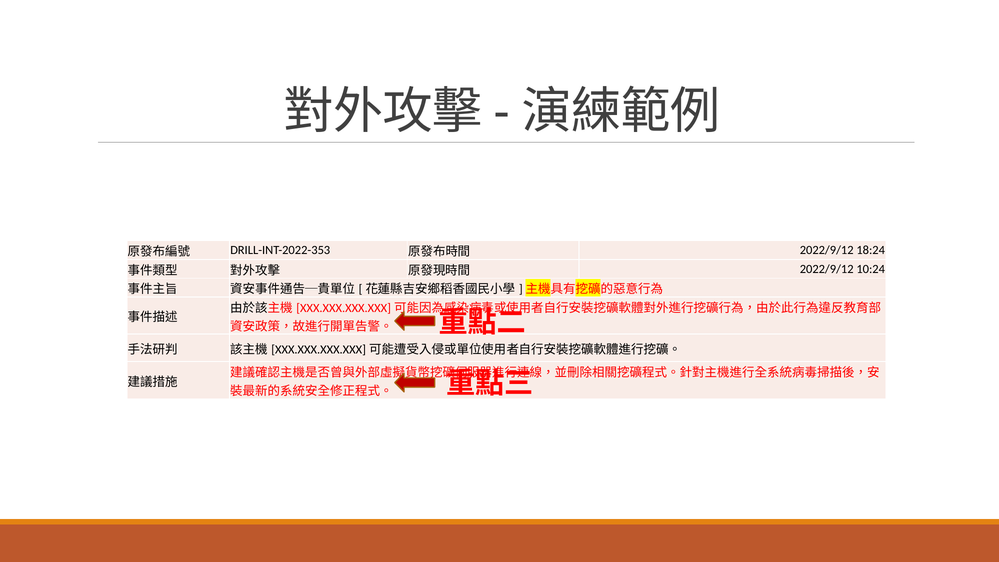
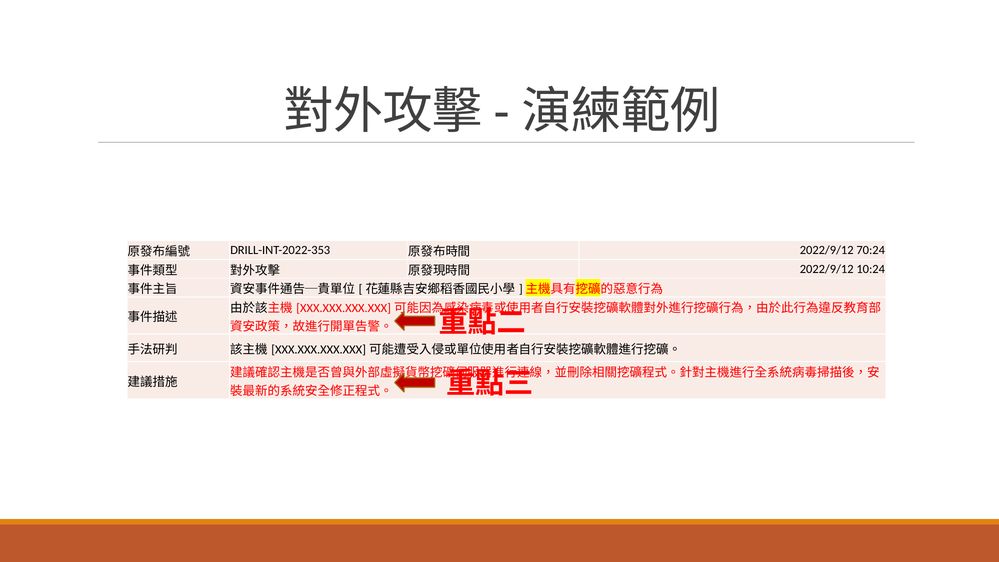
18:24: 18:24 -> 70:24
